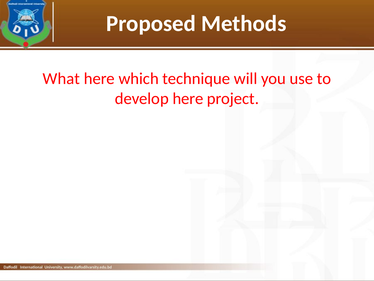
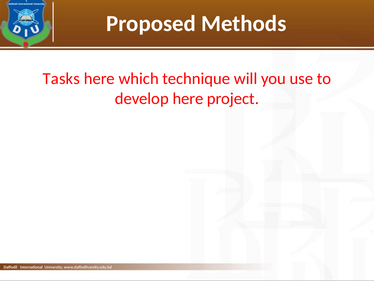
What: What -> Tasks
